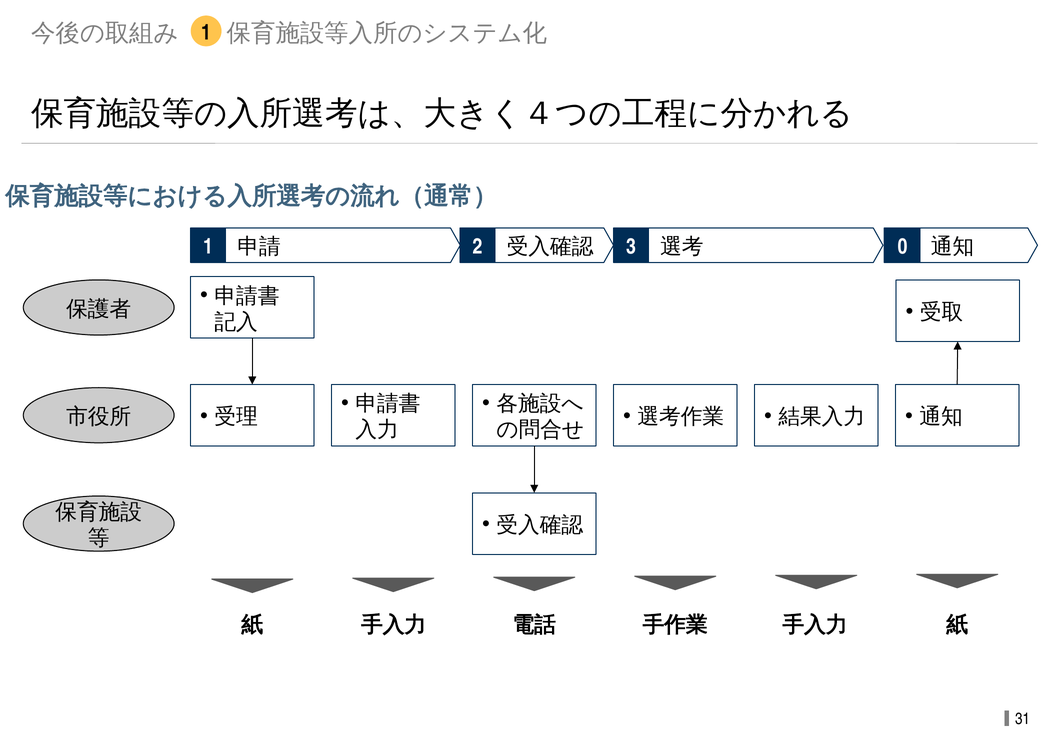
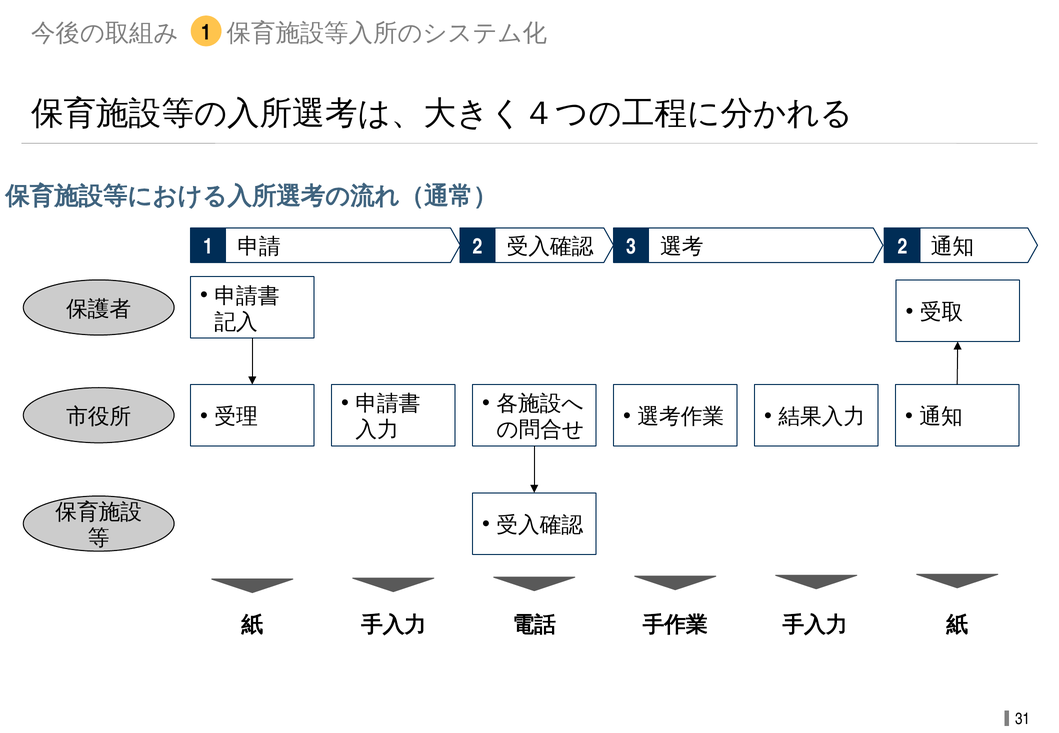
0 at (903, 247): 0 -> 2
